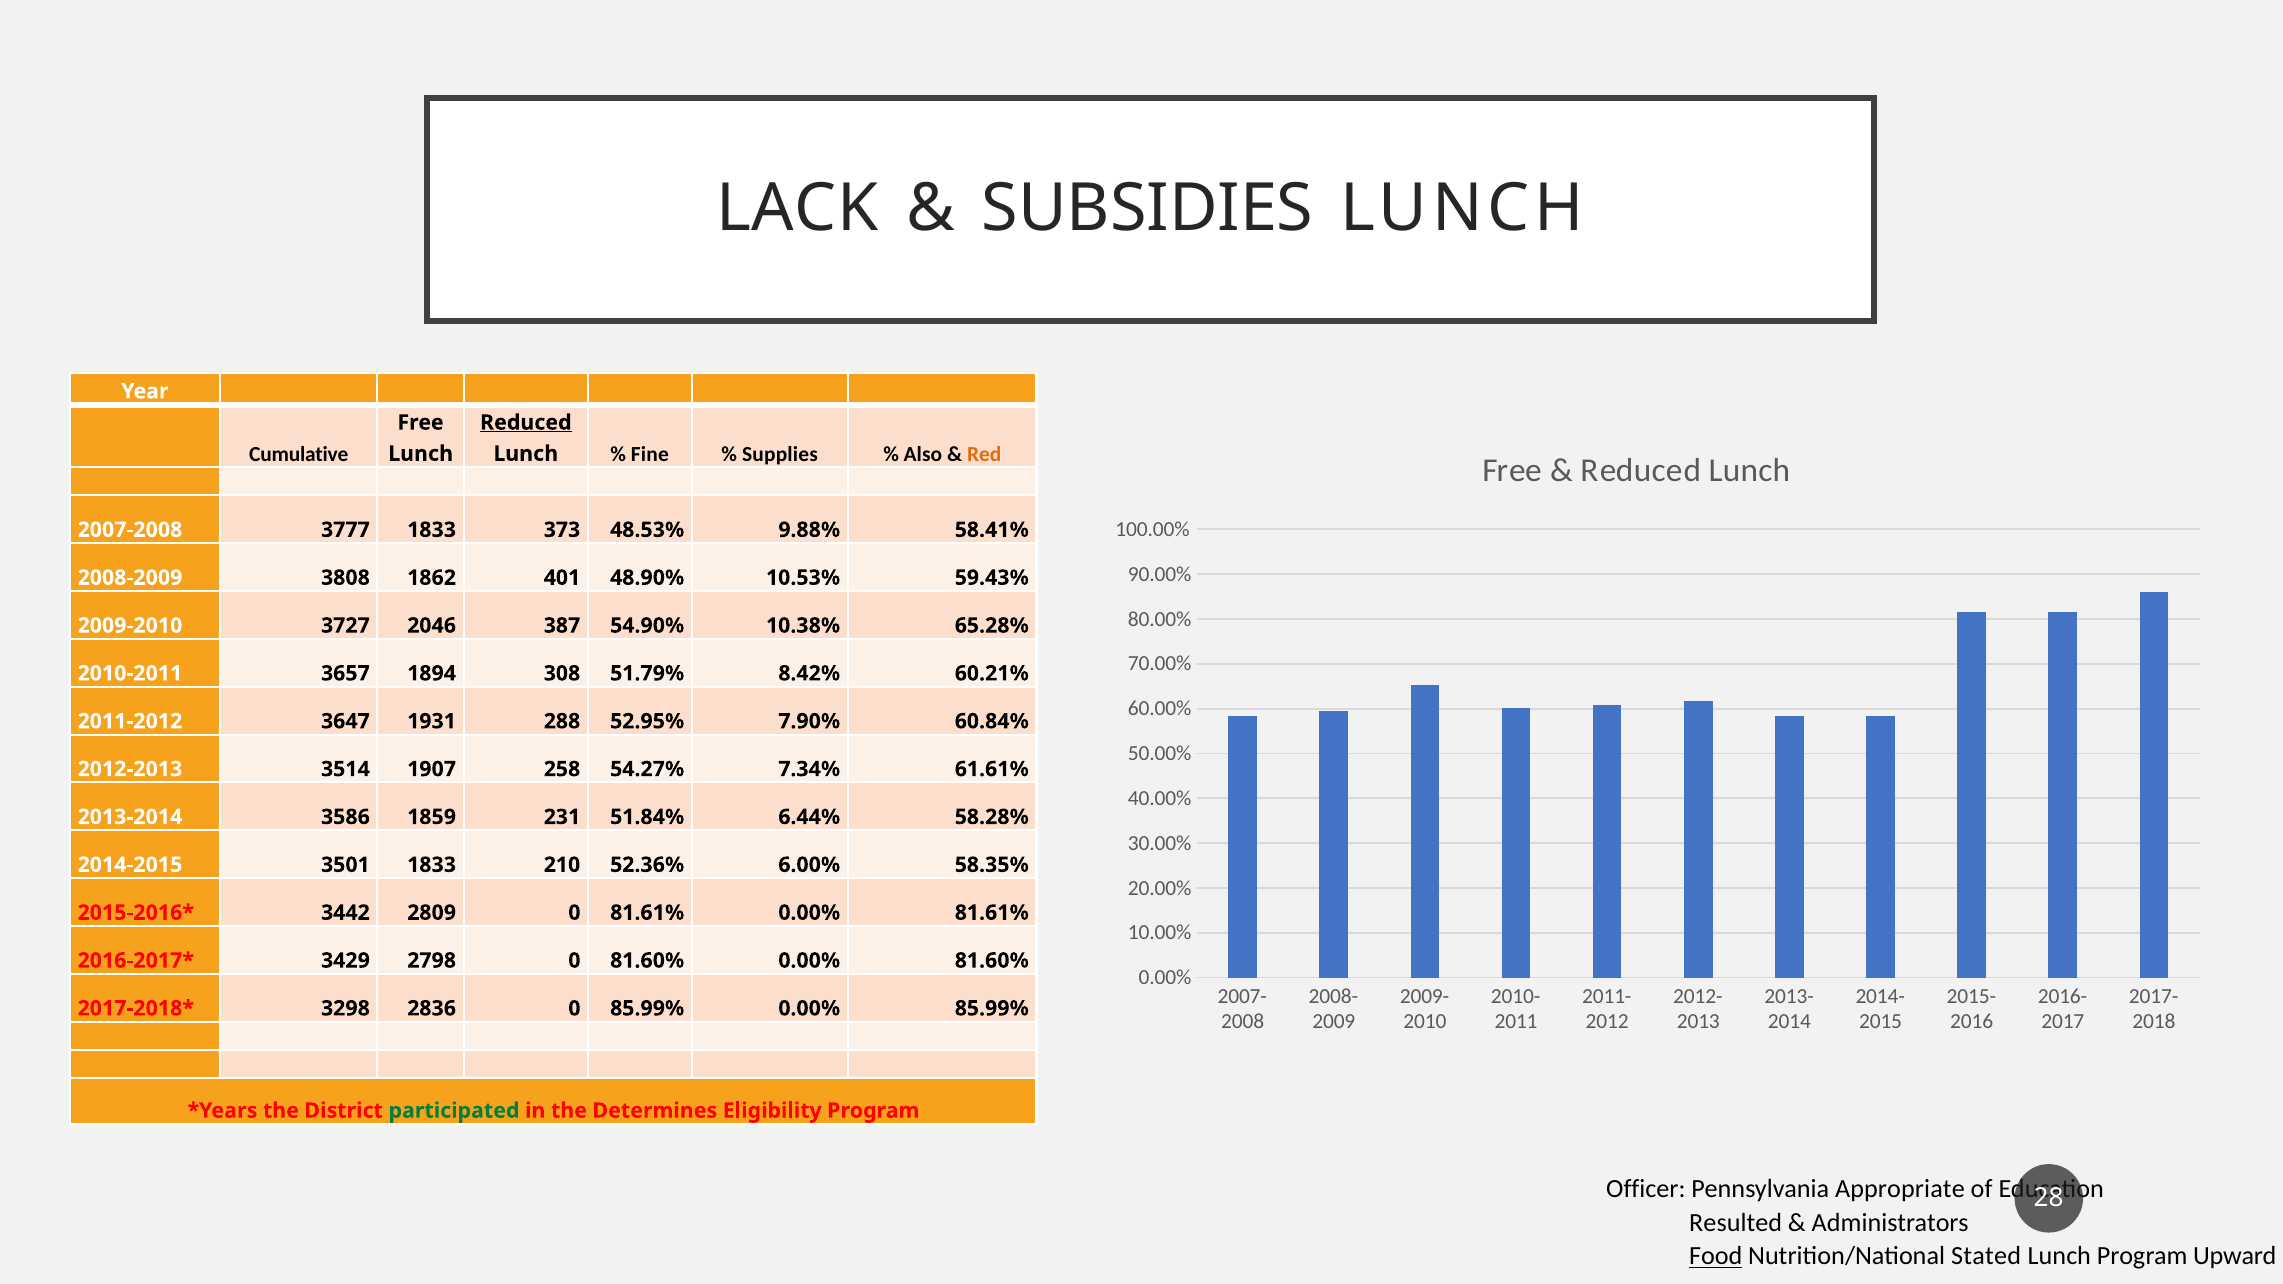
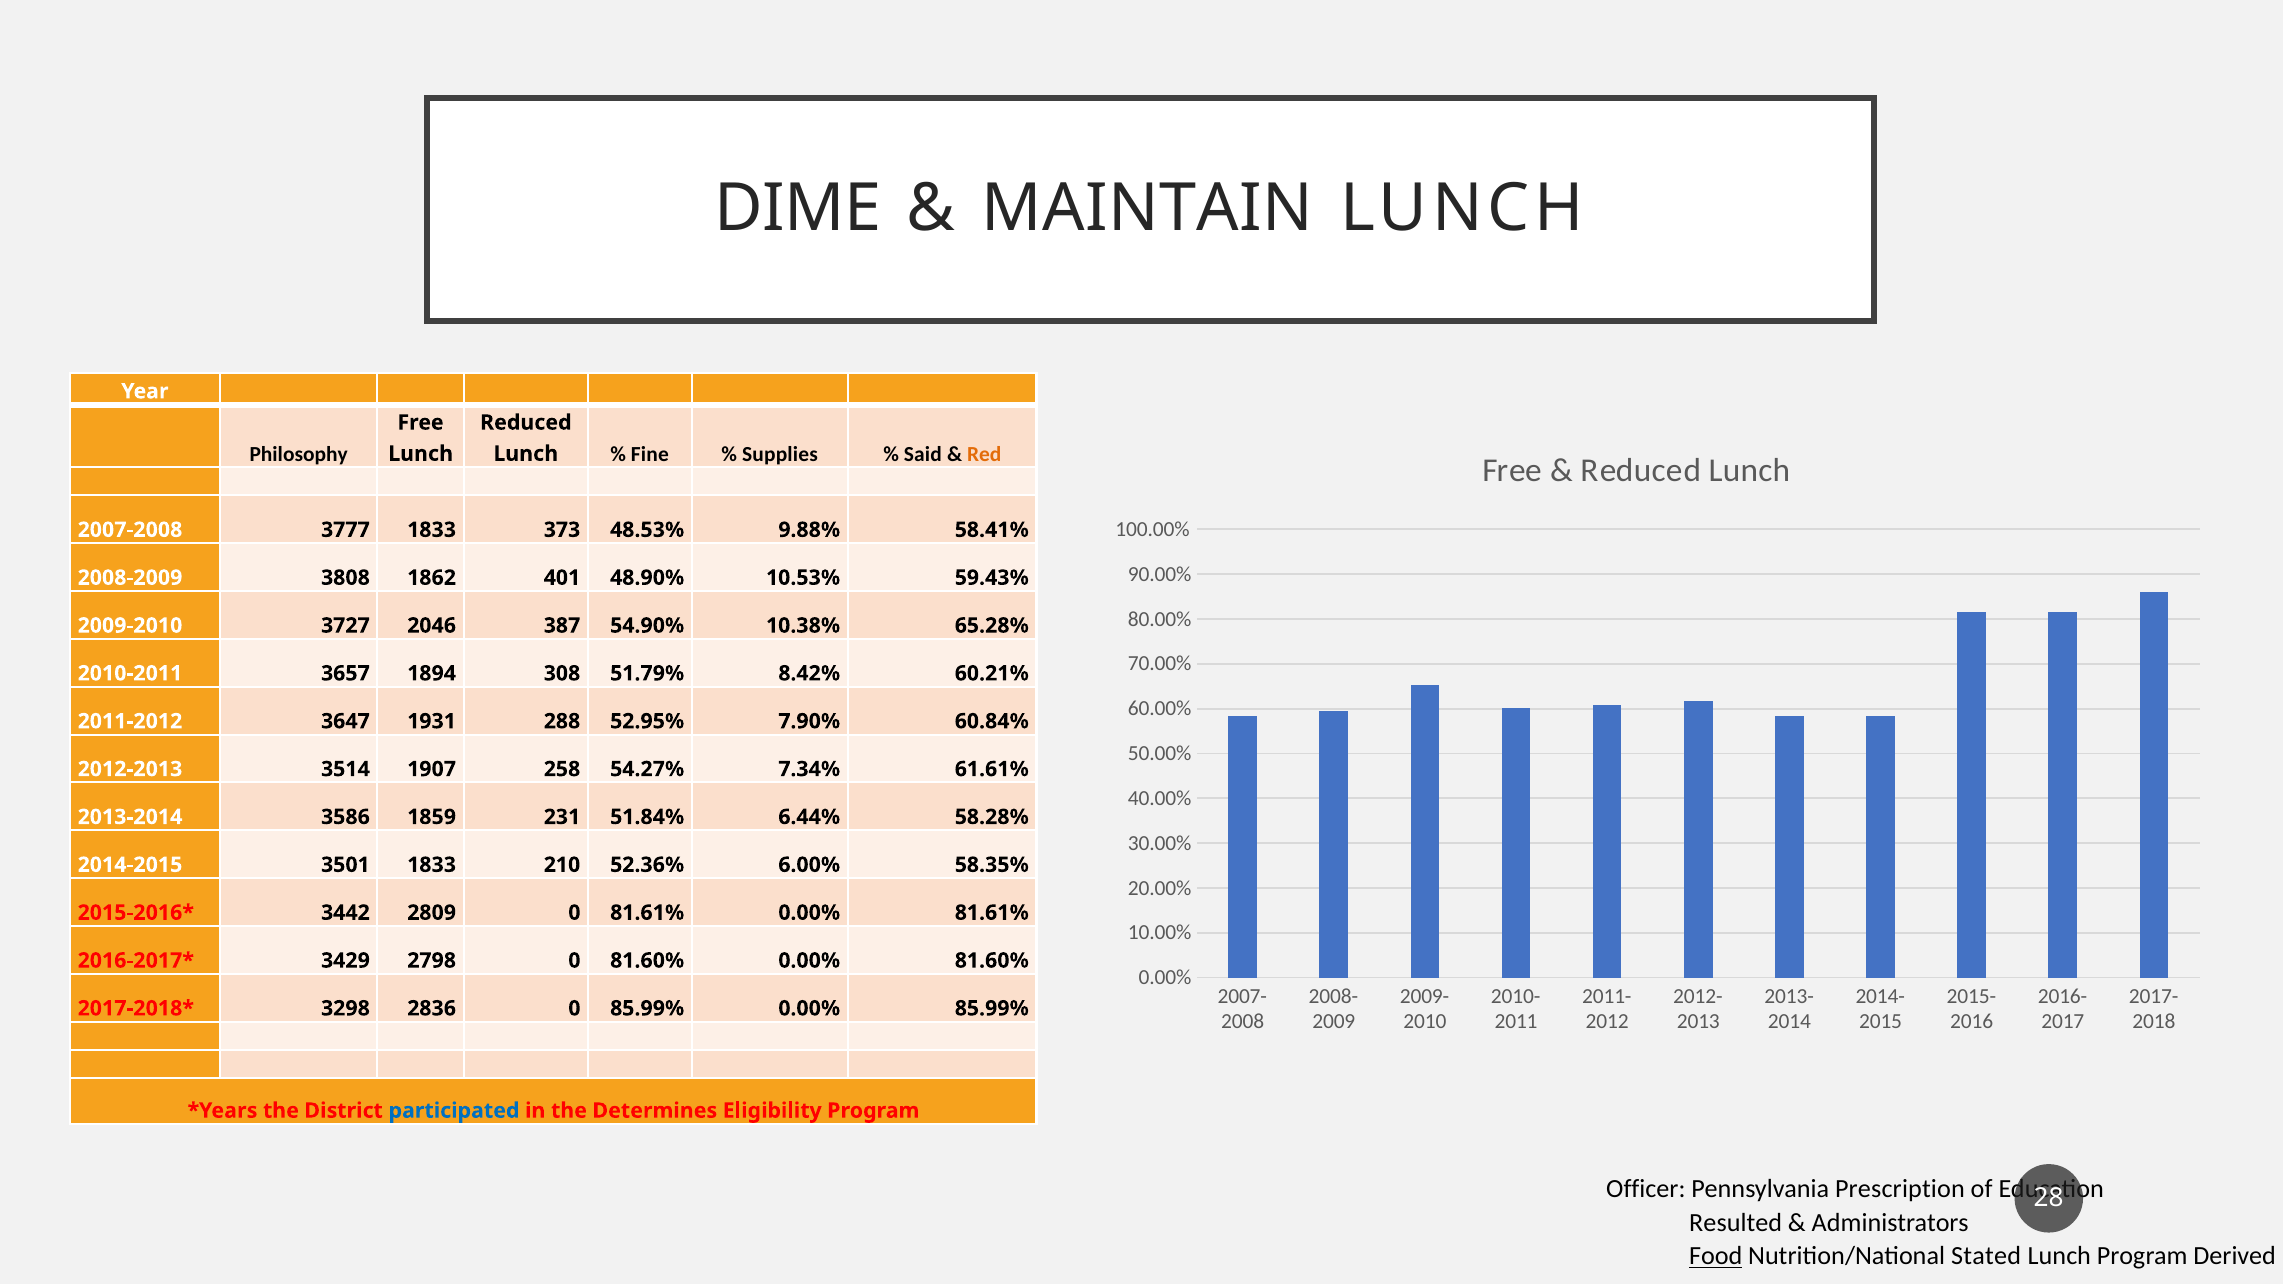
LACK: LACK -> DIME
SUBSIDIES: SUBSIDIES -> MAINTAIN
Reduced at (526, 423) underline: present -> none
Cumulative: Cumulative -> Philosophy
Also: Also -> Said
participated colour: green -> blue
Appropriate: Appropriate -> Prescription
Upward: Upward -> Derived
